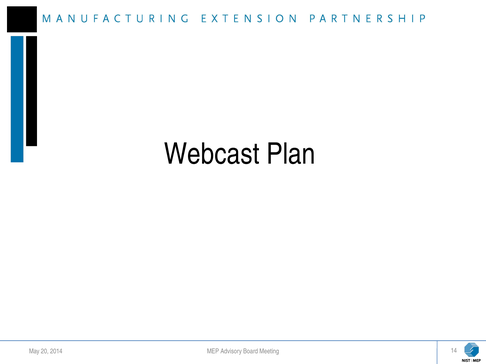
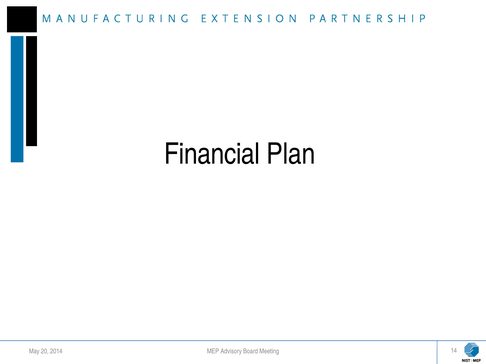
Webcast: Webcast -> Financial
